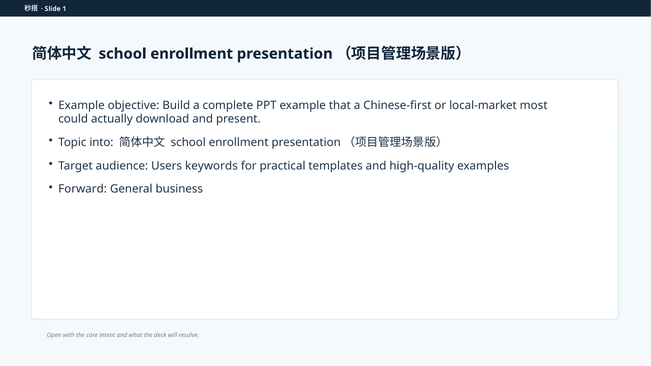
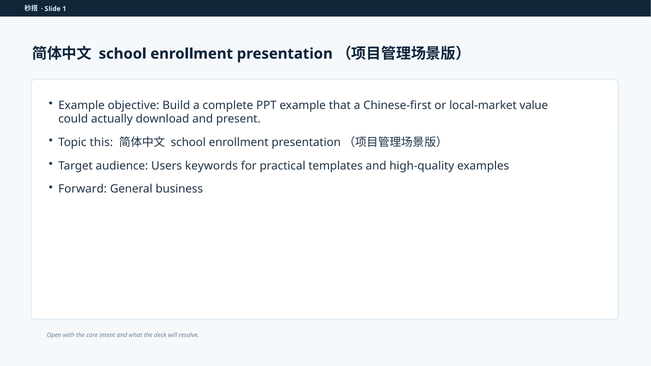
most: most -> value
into: into -> this
